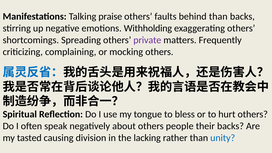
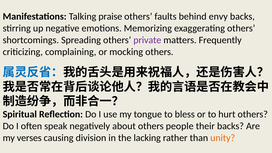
behind than: than -> envy
Withholding: Withholding -> Memorizing
tasted: tasted -> verses
unity colour: blue -> orange
